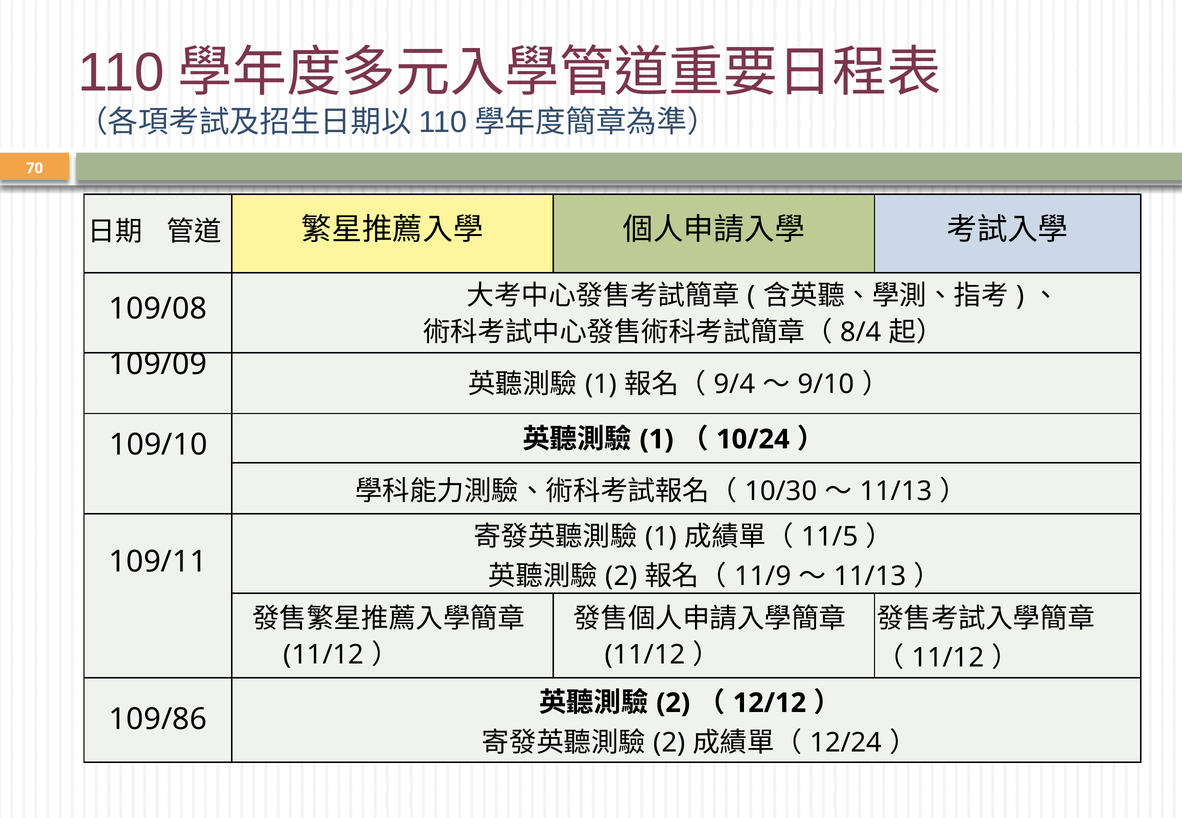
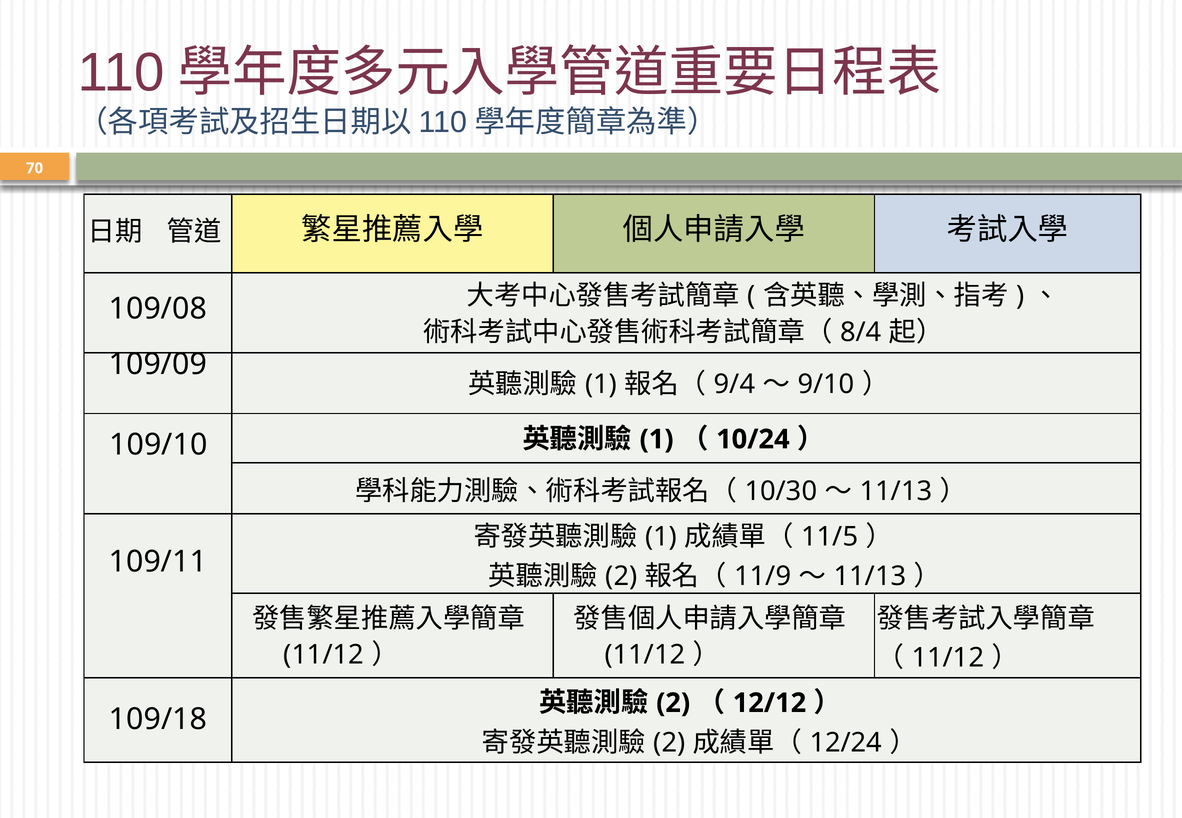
109/86: 109/86 -> 109/18
